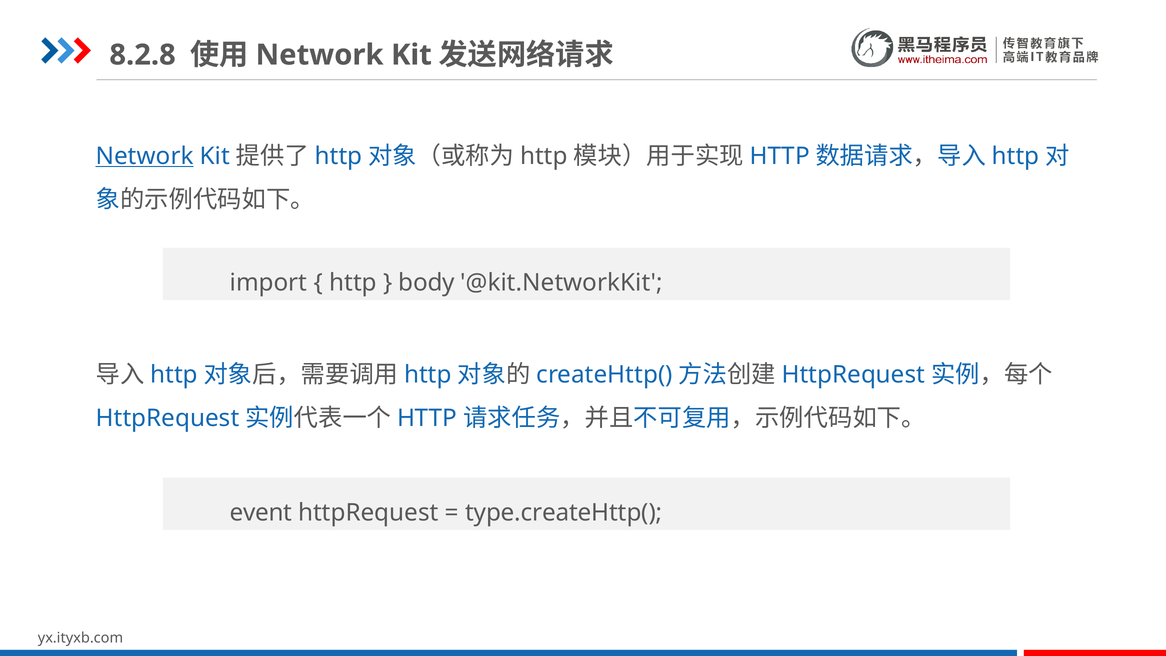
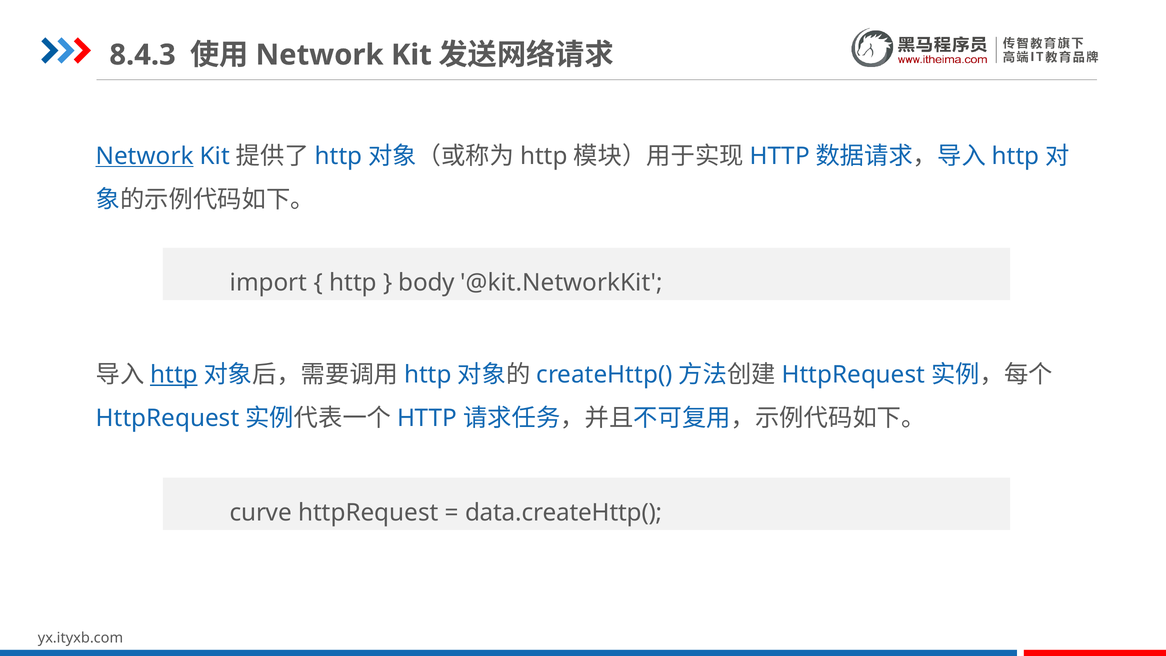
8.2.8: 8.2.8 -> 8.4.3
http at (174, 375) underline: none -> present
event: event -> curve
type.createHttp(: type.createHttp( -> data.createHttp(
